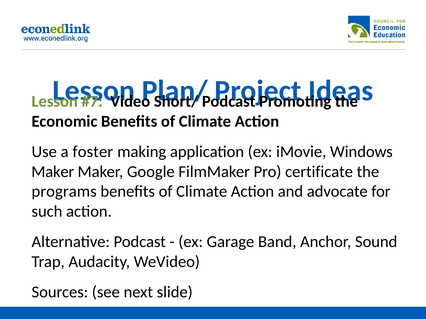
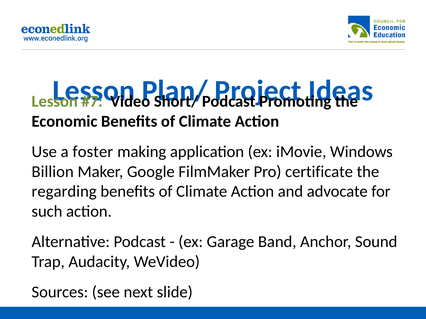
Maker at (53, 172): Maker -> Billion
programs: programs -> regarding
